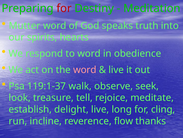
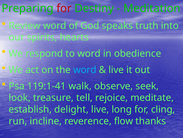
Mutter: Mutter -> Review
word at (85, 69) colour: pink -> light blue
119:1-37: 119:1-37 -> 119:1-41
